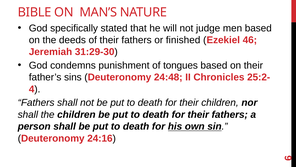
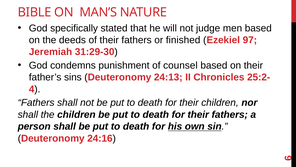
46: 46 -> 97
tongues: tongues -> counsel
24:48: 24:48 -> 24:13
